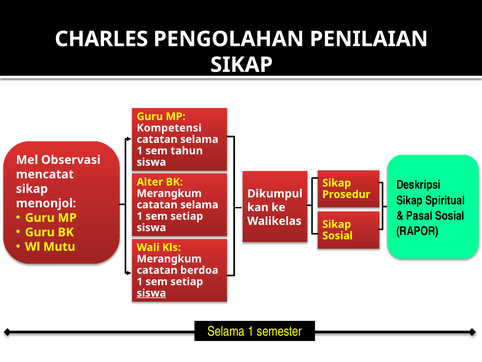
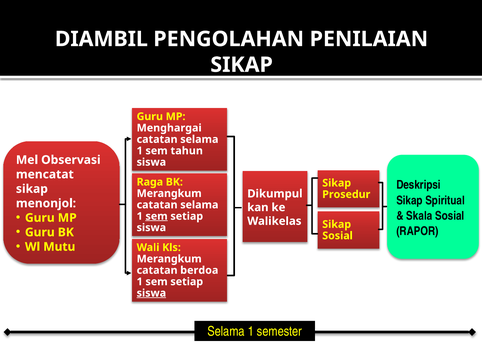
CHARLES: CHARLES -> DIAMBIL
Kompetensi: Kompetensi -> Menghargai
Alter: Alter -> Raga
Pasal: Pasal -> Skala
sem at (157, 216) underline: none -> present
